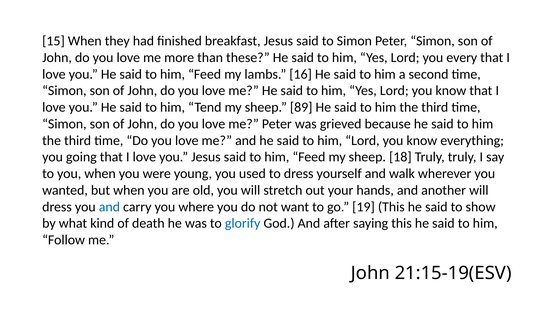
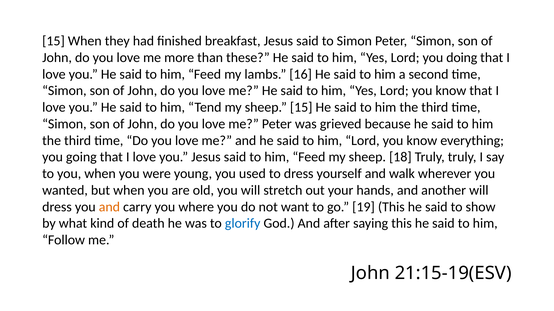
every: every -> doing
sheep 89: 89 -> 15
and at (109, 207) colour: blue -> orange
